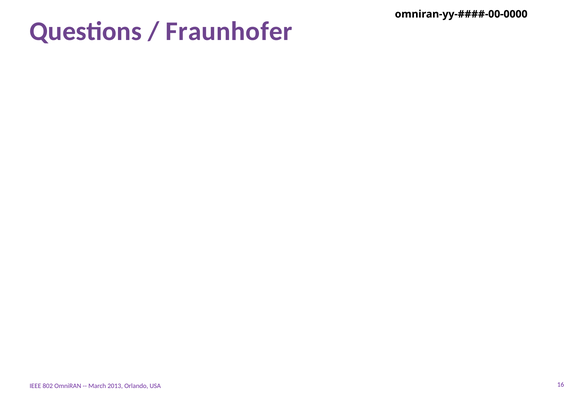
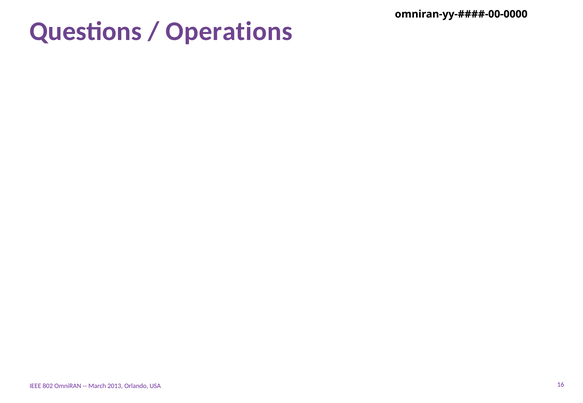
Fraunhofer: Fraunhofer -> Operations
